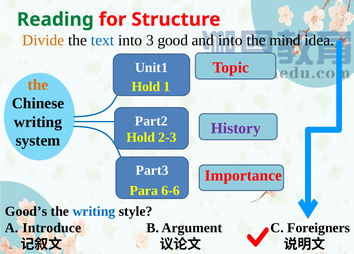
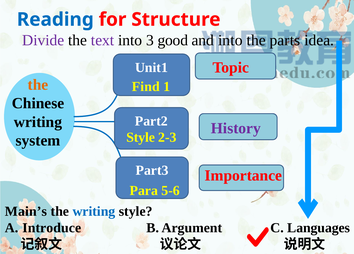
Reading colour: green -> blue
Divide colour: orange -> purple
text colour: blue -> purple
mind: mind -> parts
Hold at (146, 87): Hold -> Find
Hold at (141, 137): Hold -> Style
6-6: 6-6 -> 5-6
Good’s: Good’s -> Main’s
Foreigners: Foreigners -> Languages
